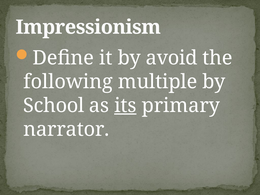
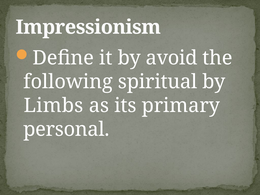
multiple: multiple -> spiritual
School: School -> Limbs
its underline: present -> none
narrator: narrator -> personal
